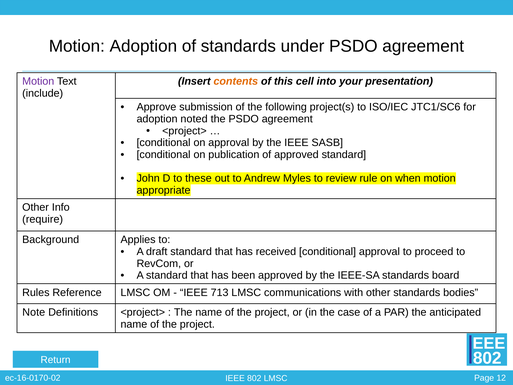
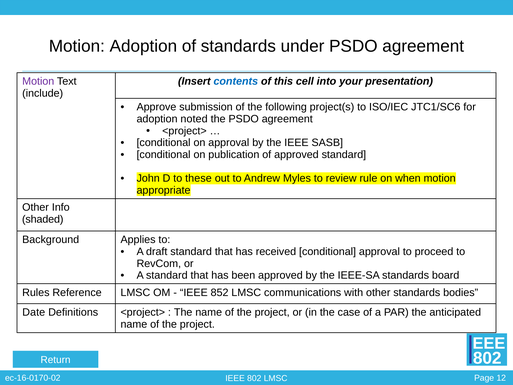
contents colour: orange -> blue
require: require -> shaded
713: 713 -> 852
Note: Note -> Date
